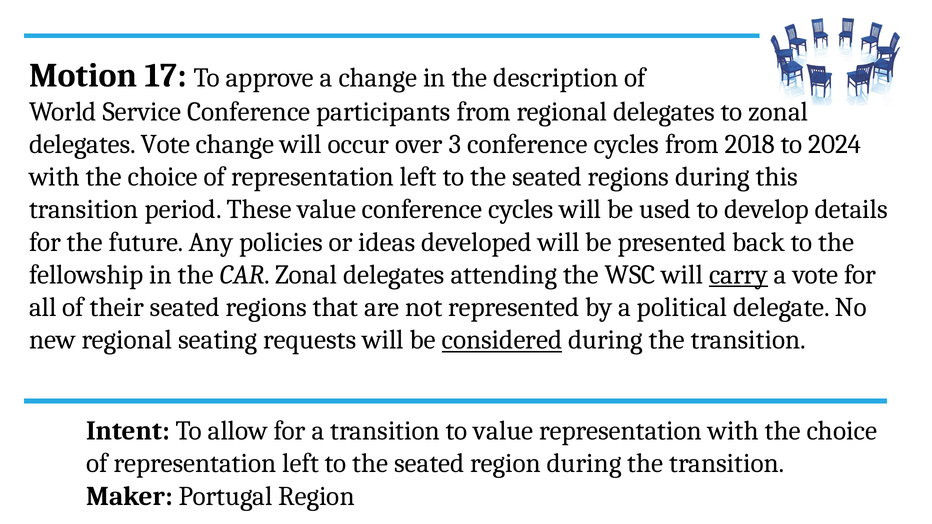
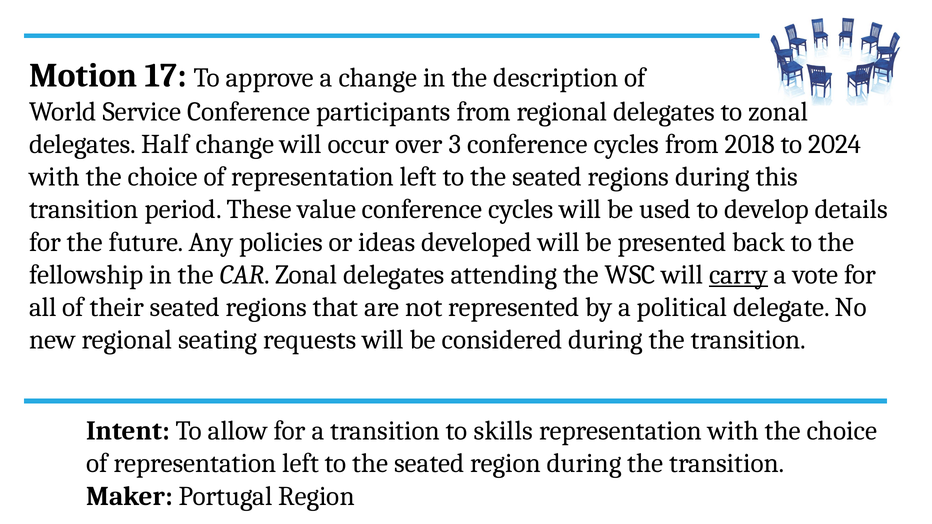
delegates Vote: Vote -> Half
considered underline: present -> none
to value: value -> skills
